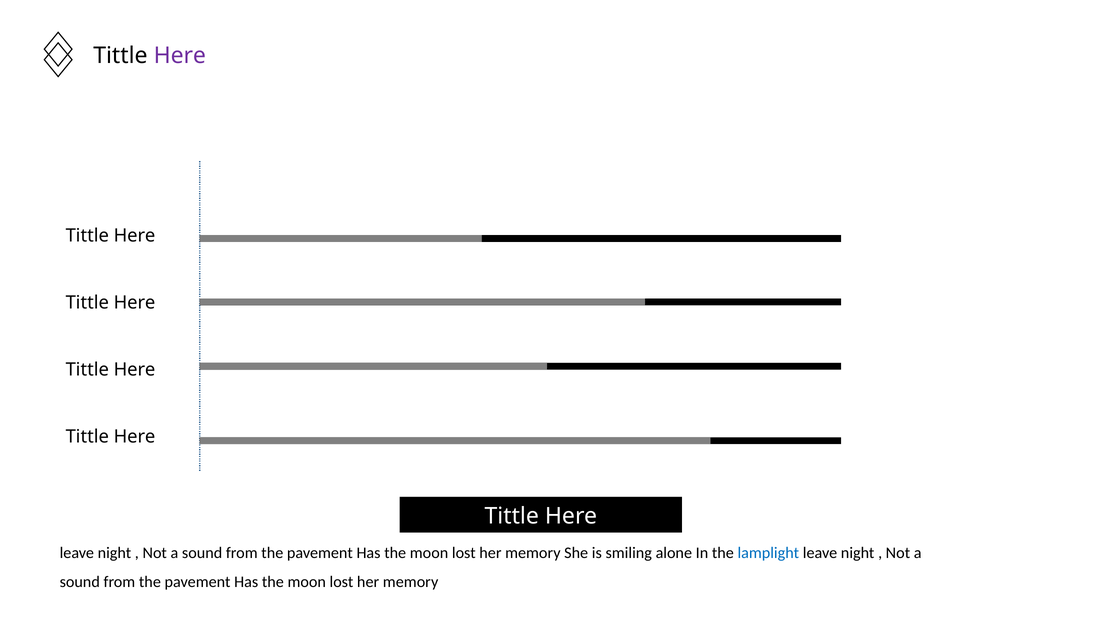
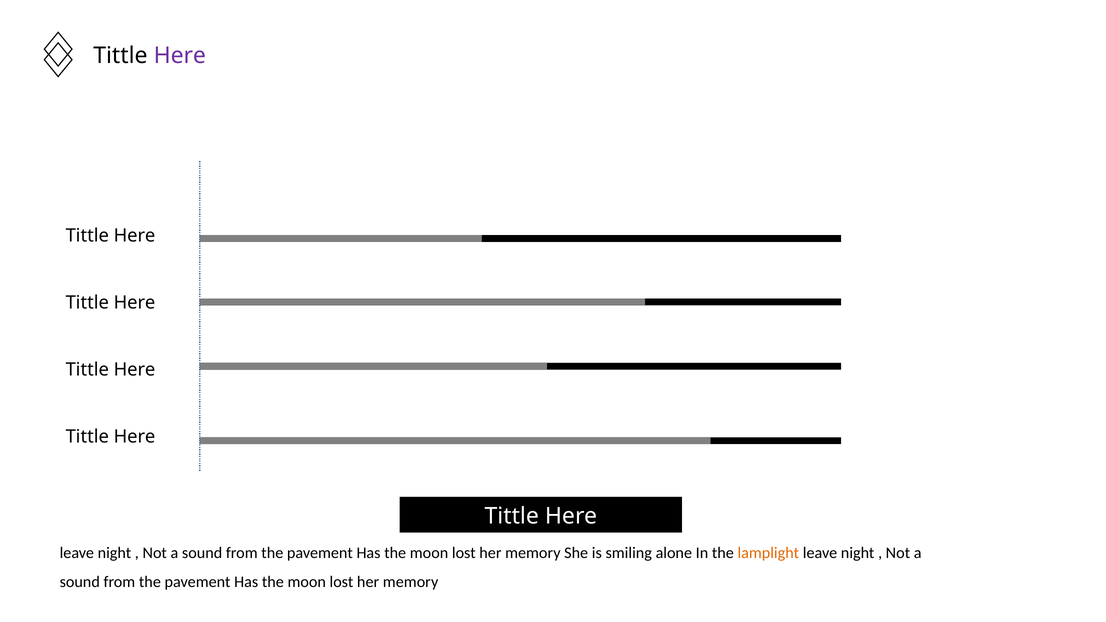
lamplight colour: blue -> orange
